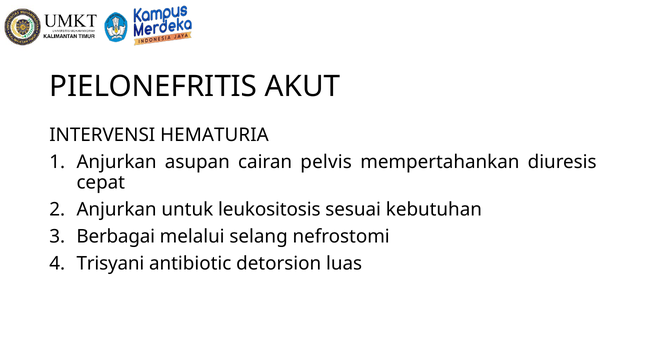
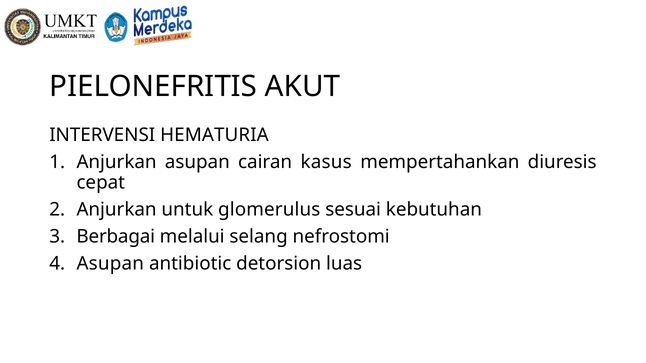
pelvis: pelvis -> kasus
leukositosis: leukositosis -> glomerulus
Trisyani at (110, 264): Trisyani -> Asupan
